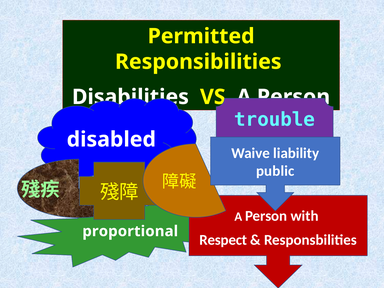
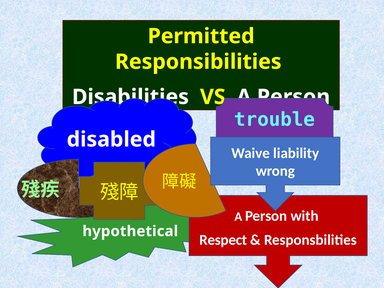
public: public -> wrong
proportional: proportional -> hypothetical
